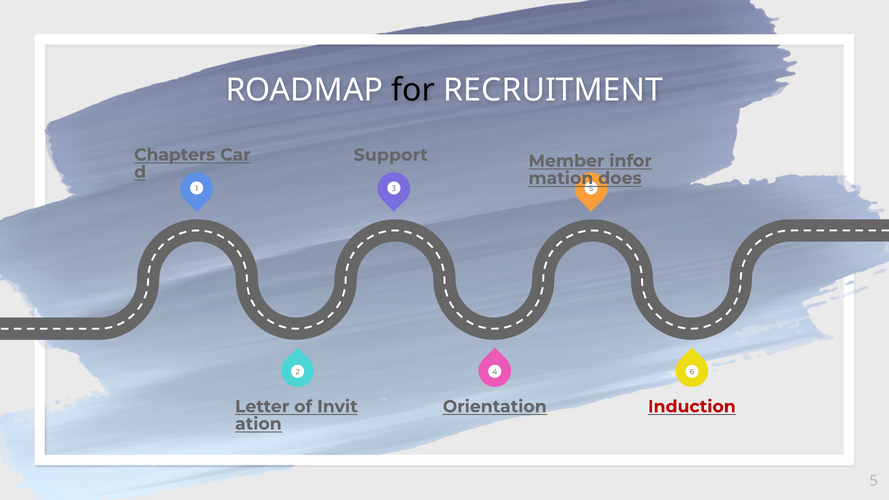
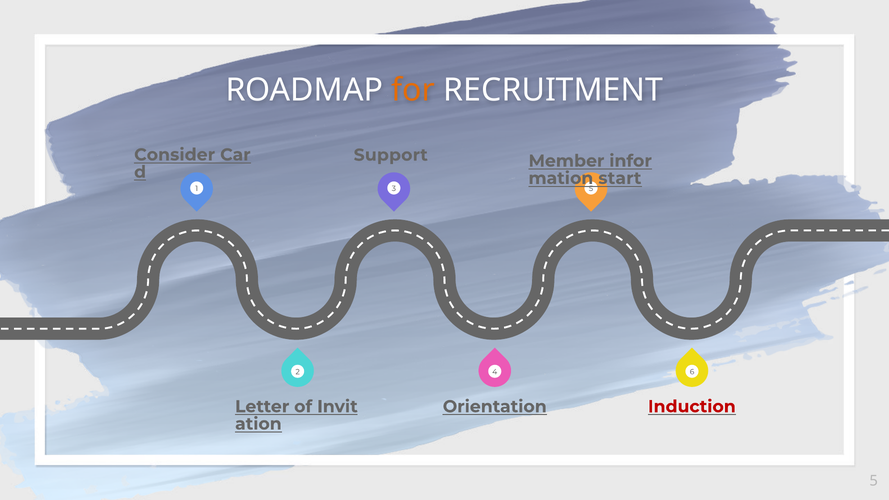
for colour: black -> orange
Chapters: Chapters -> Consider
does: does -> start
